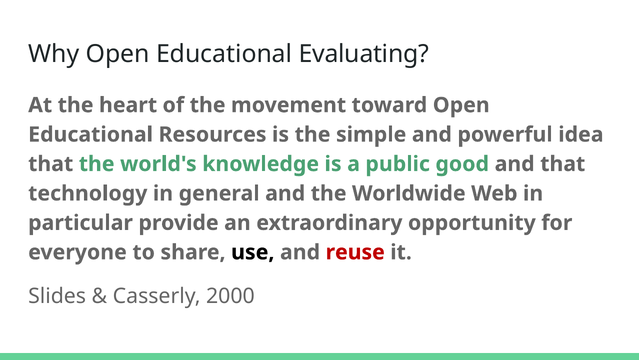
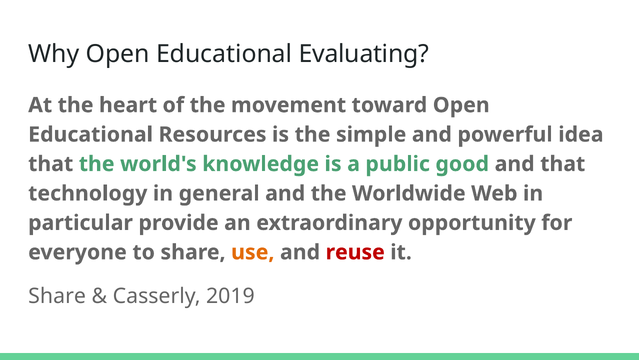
use colour: black -> orange
Slides at (57, 296): Slides -> Share
2000: 2000 -> 2019
